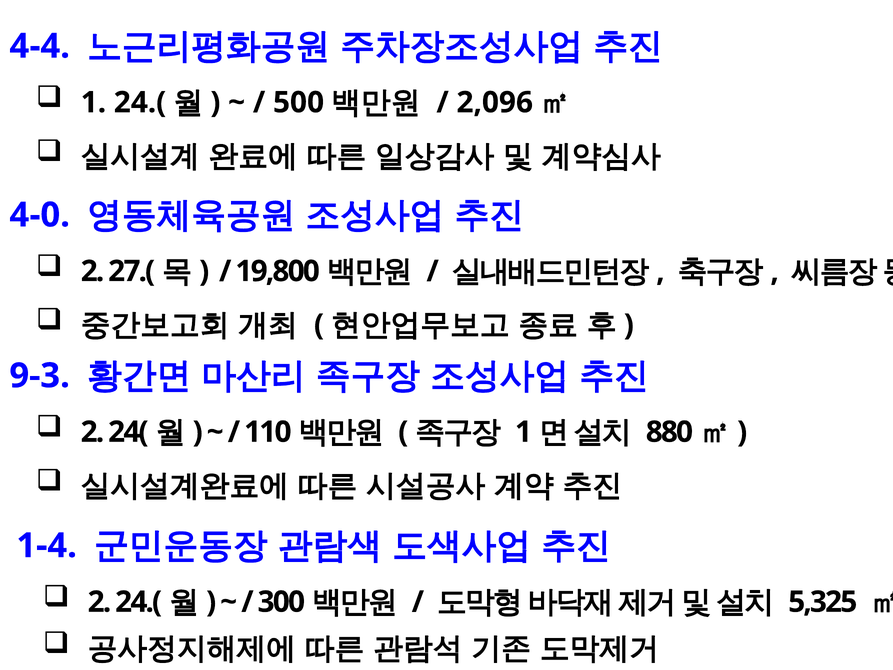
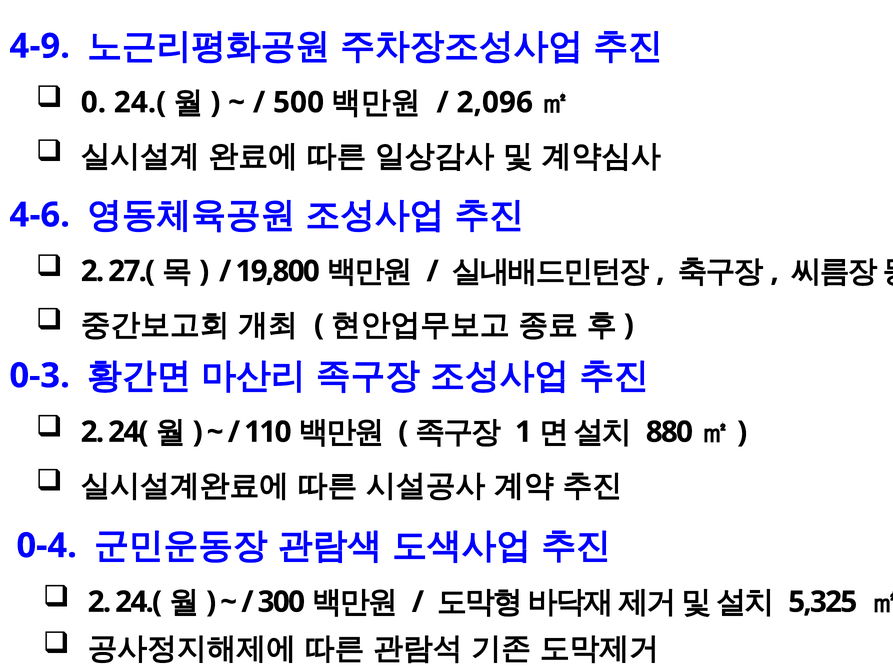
4-4: 4-4 -> 4-9
1 at (93, 102): 1 -> 0
4-0: 4-0 -> 4-6
9-3: 9-3 -> 0-3
1-4: 1-4 -> 0-4
